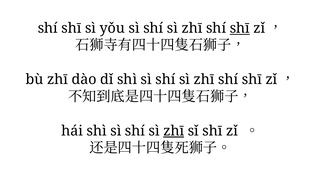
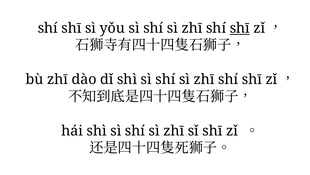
zhī at (174, 130) underline: present -> none
